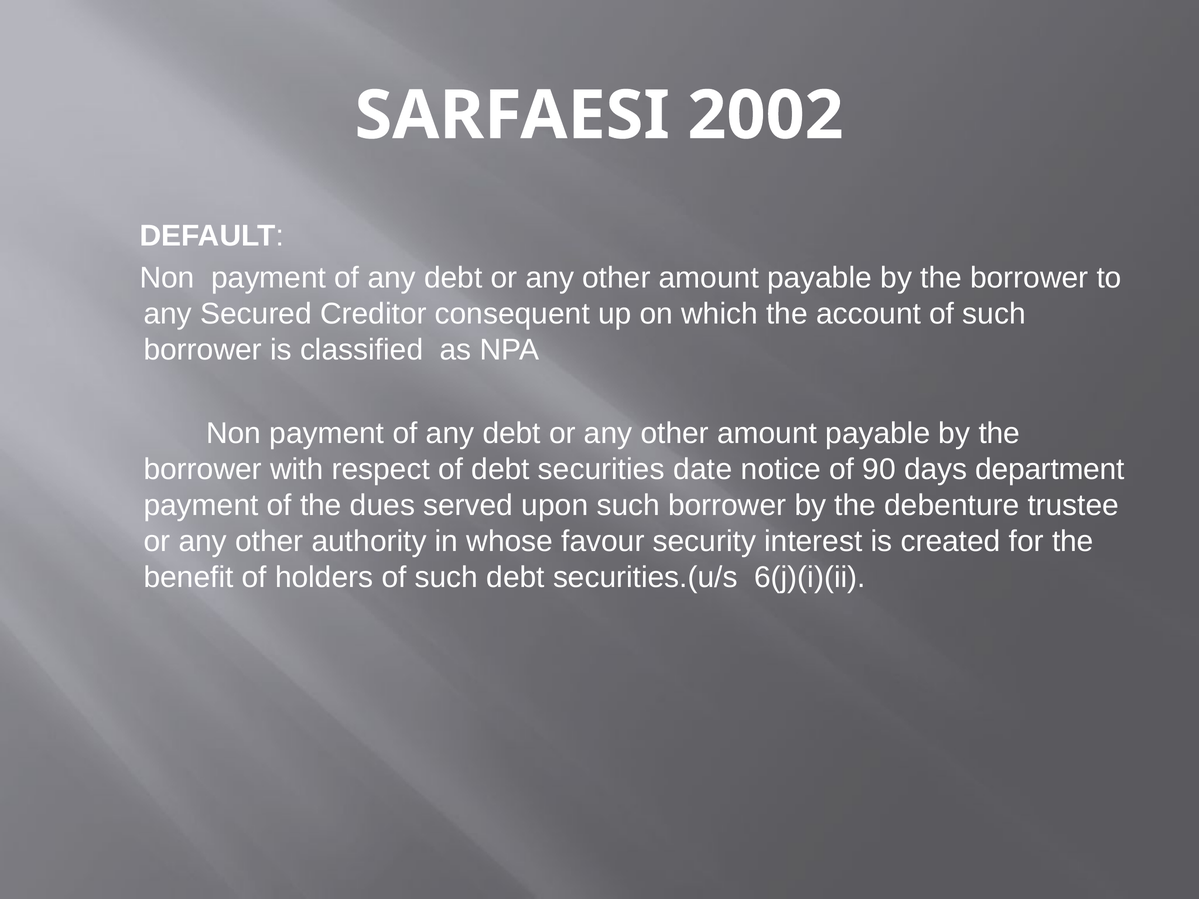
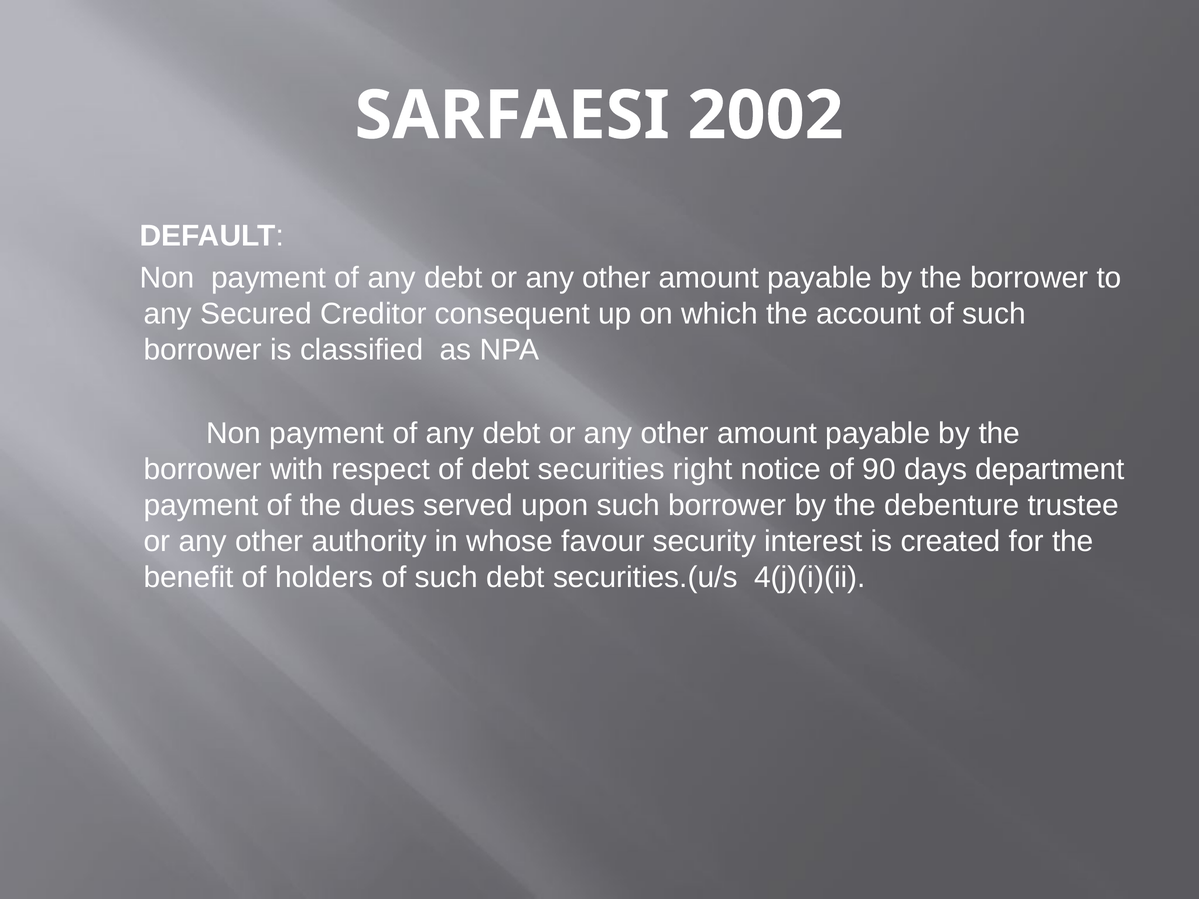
date: date -> right
6(j)(i)(ii: 6(j)(i)(ii -> 4(j)(i)(ii
